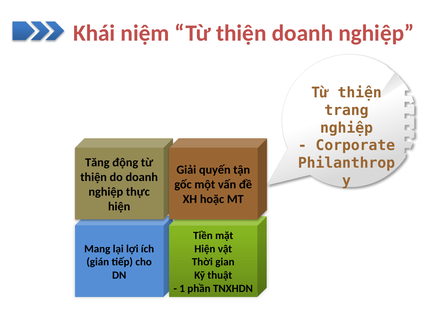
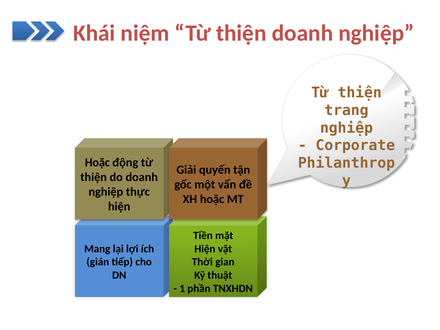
Tăng at (97, 162): Tăng -> Hoặc
